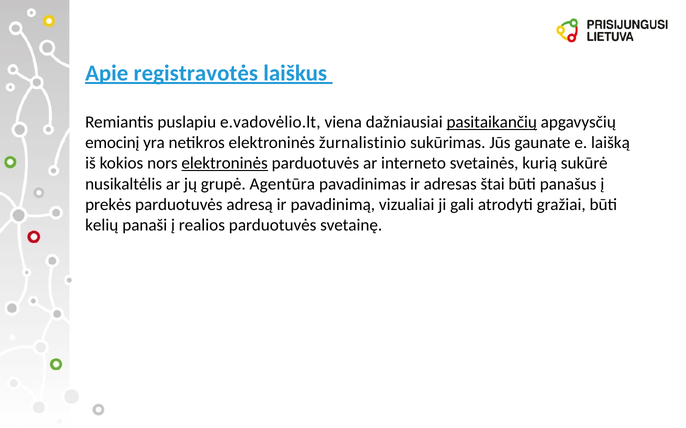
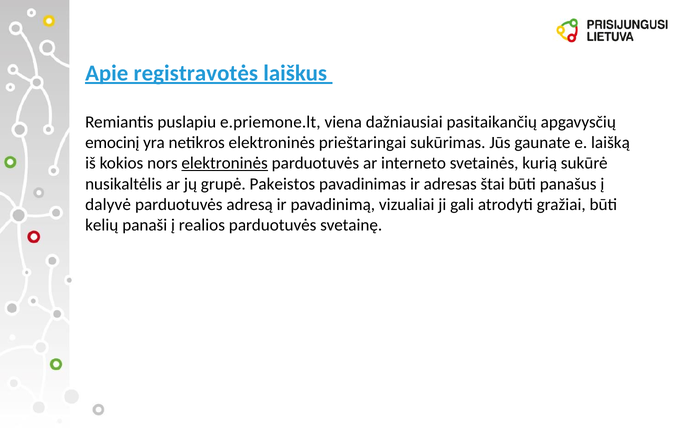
e.vadovėlio.lt: e.vadovėlio.lt -> e.priemone.lt
pasitaikančių underline: present -> none
žurnalistinio: žurnalistinio -> prieštaringai
Agentūra: Agentūra -> Pakeistos
prekės: prekės -> dalyvė
